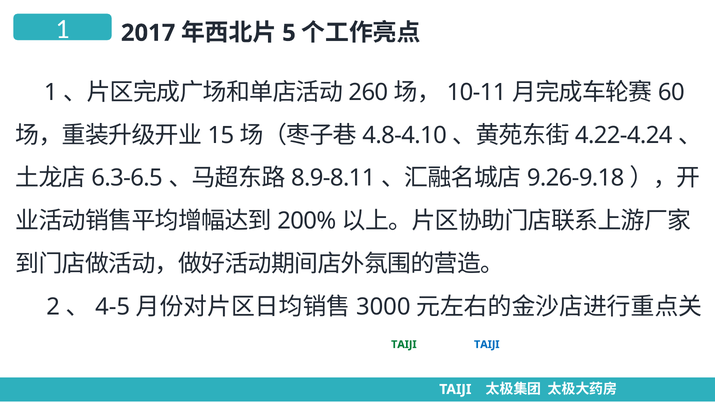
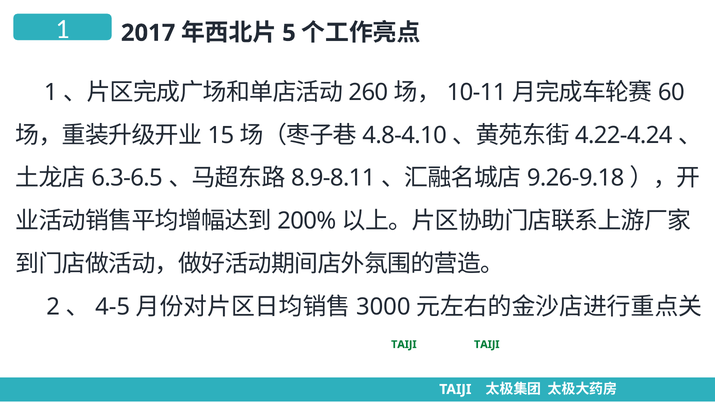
TAIJI at (487, 345) colour: blue -> green
